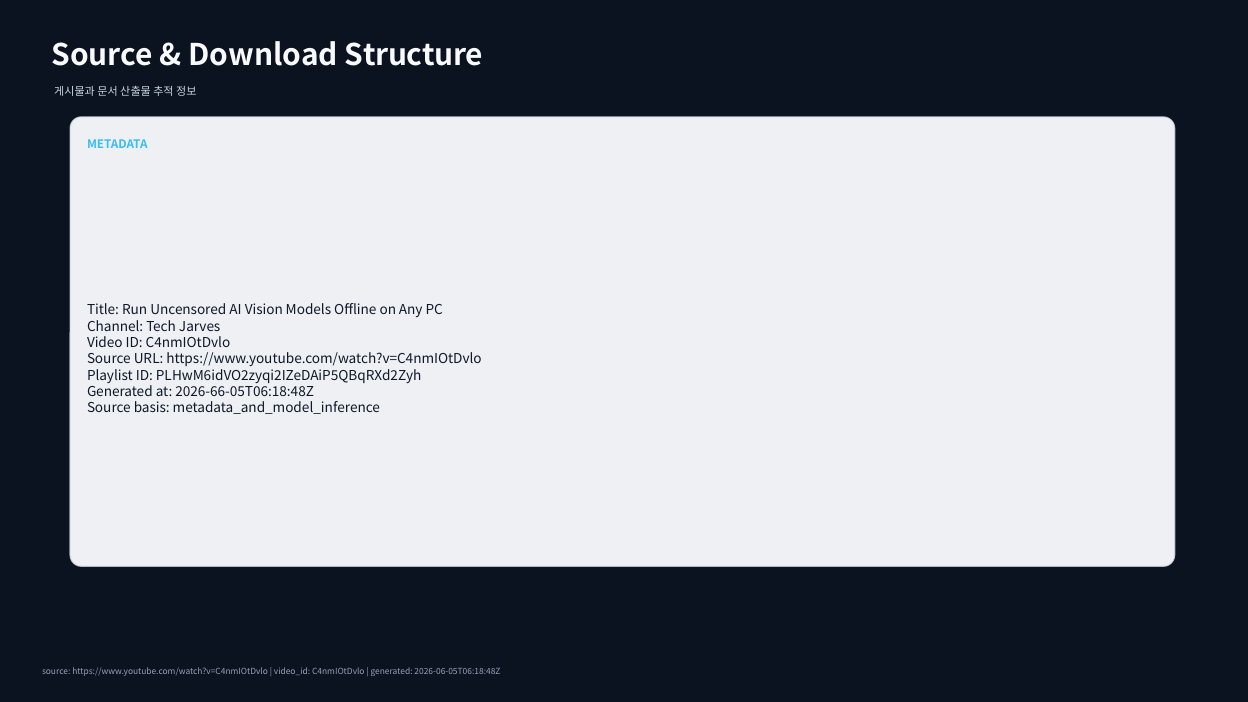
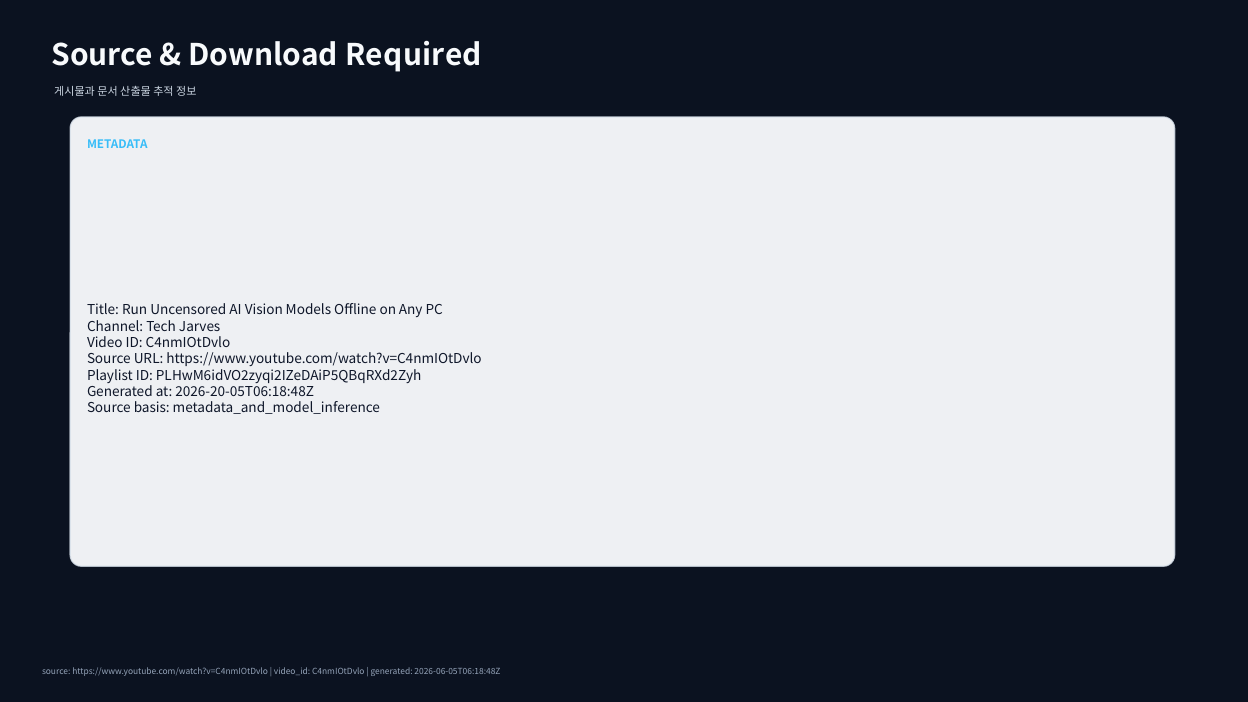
Structure: Structure -> Required
2026-66-05T06:18:48Z: 2026-66-05T06:18:48Z -> 2026-20-05T06:18:48Z
